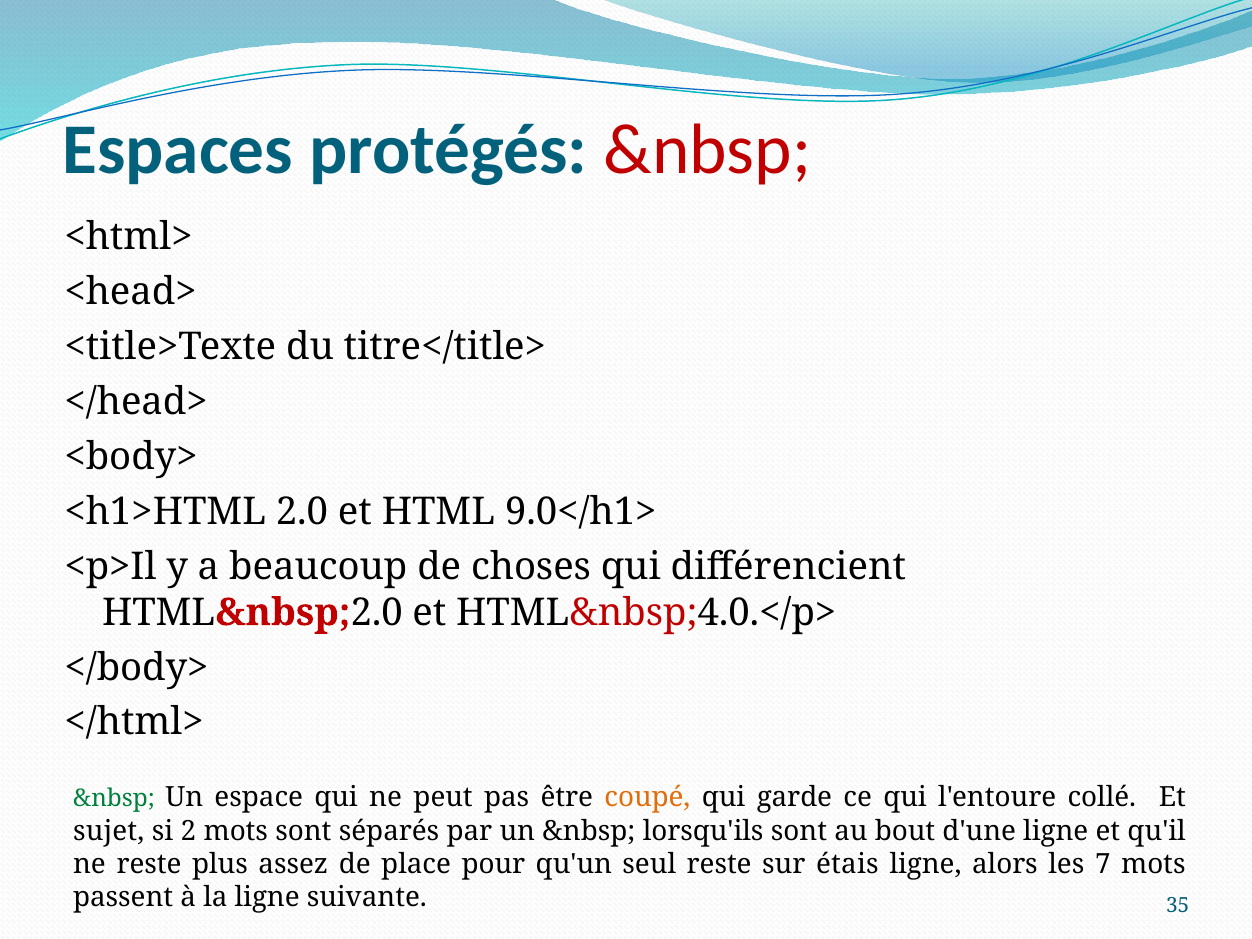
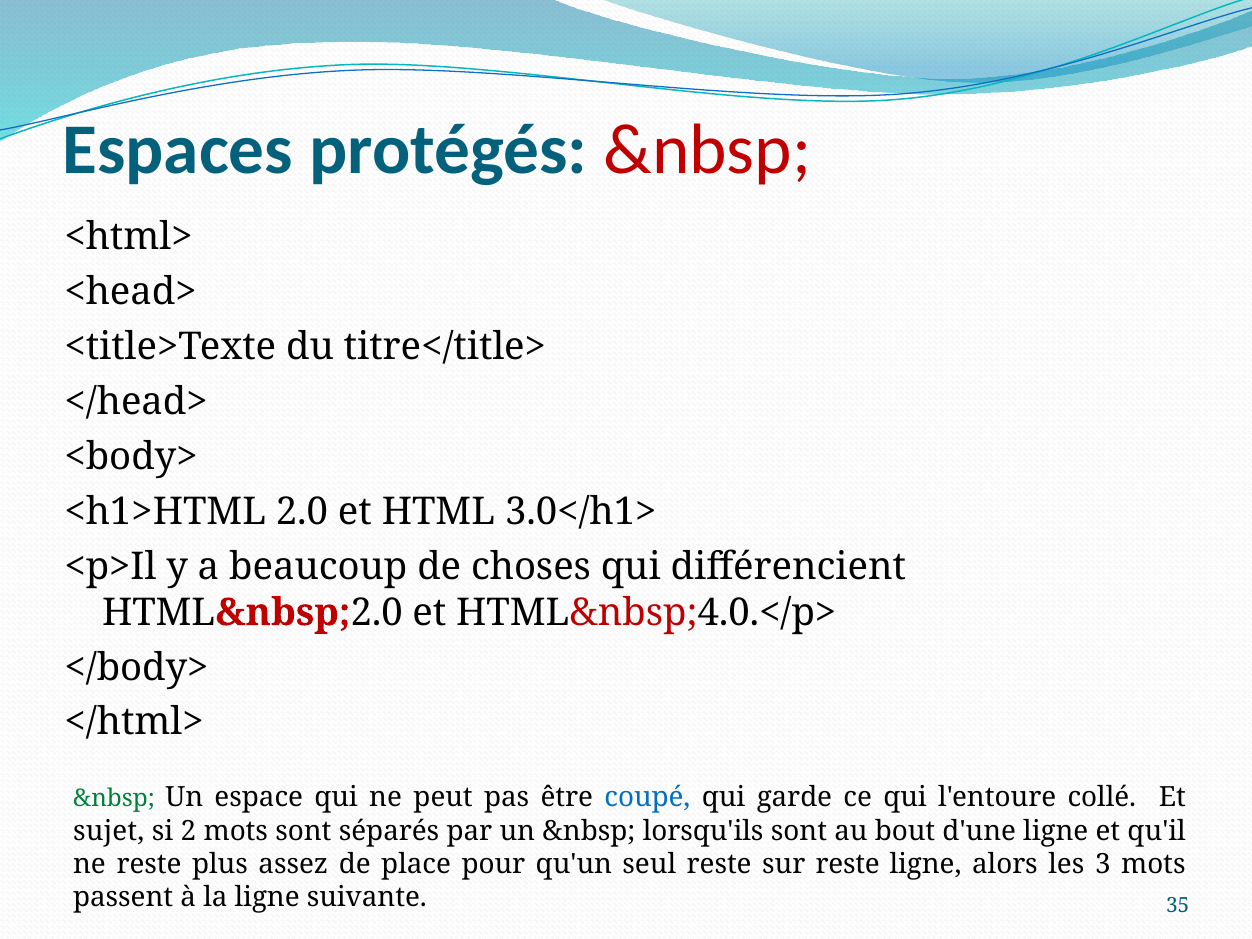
9.0</h1>: 9.0</h1> -> 3.0</h1>
coupé colour: orange -> blue
sur étais: étais -> reste
7: 7 -> 3
